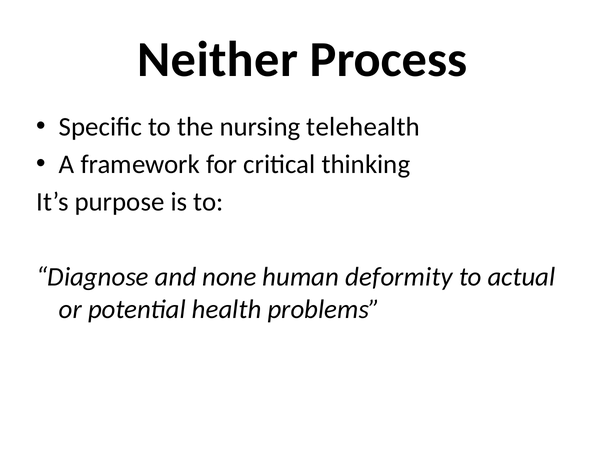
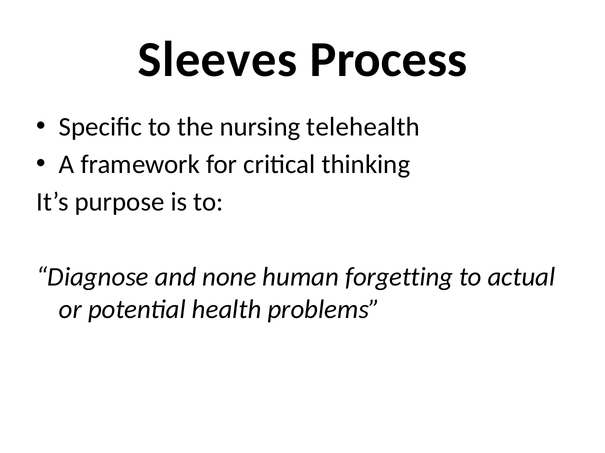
Neither: Neither -> Sleeves
deformity: deformity -> forgetting
